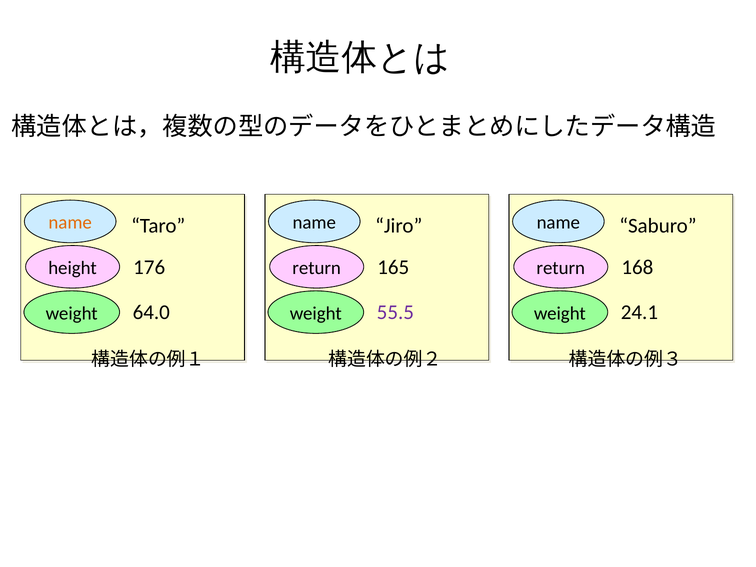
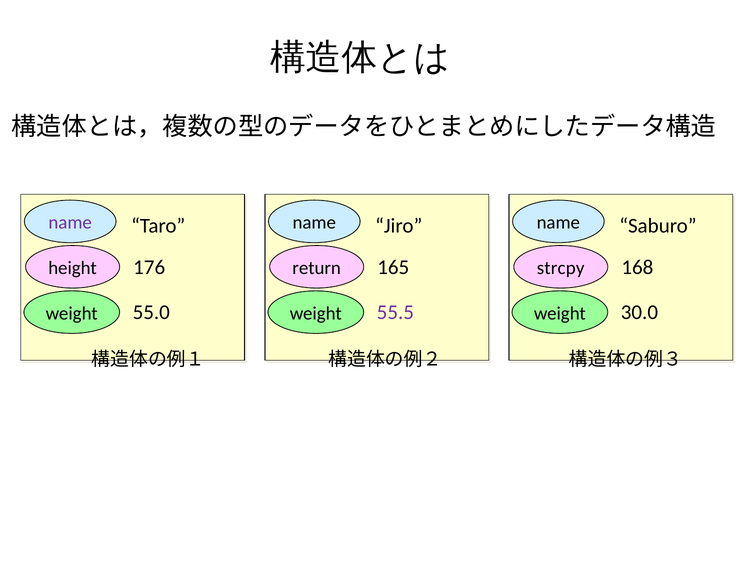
name at (70, 223) colour: orange -> purple
return at (561, 268): return -> strcpy
64.0: 64.0 -> 55.0
24.1: 24.1 -> 30.0
